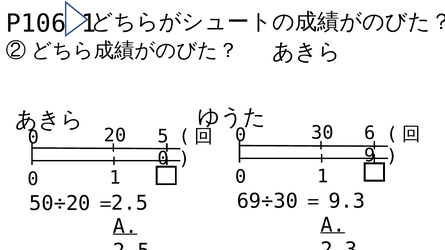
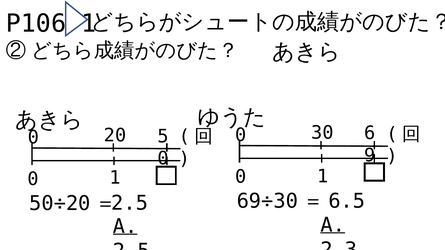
9.3: 9.3 -> 6.5
